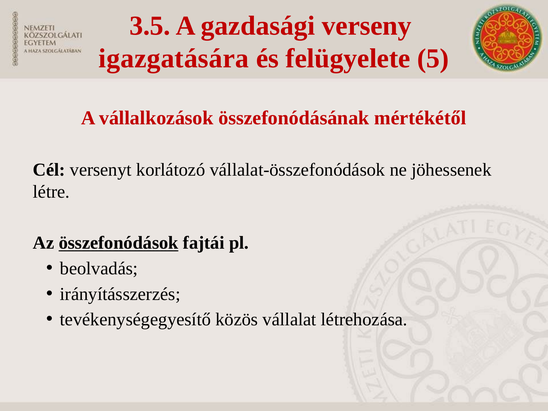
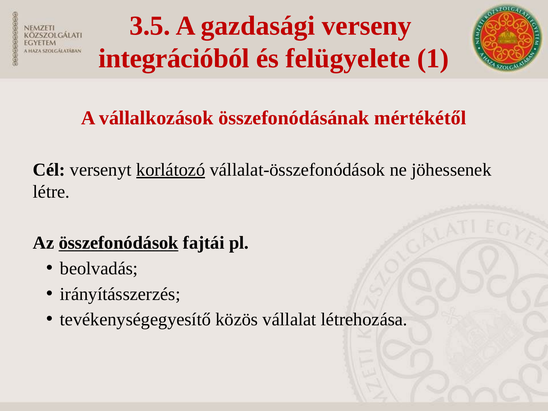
igazgatására: igazgatására -> integrációból
5: 5 -> 1
korlátozó underline: none -> present
